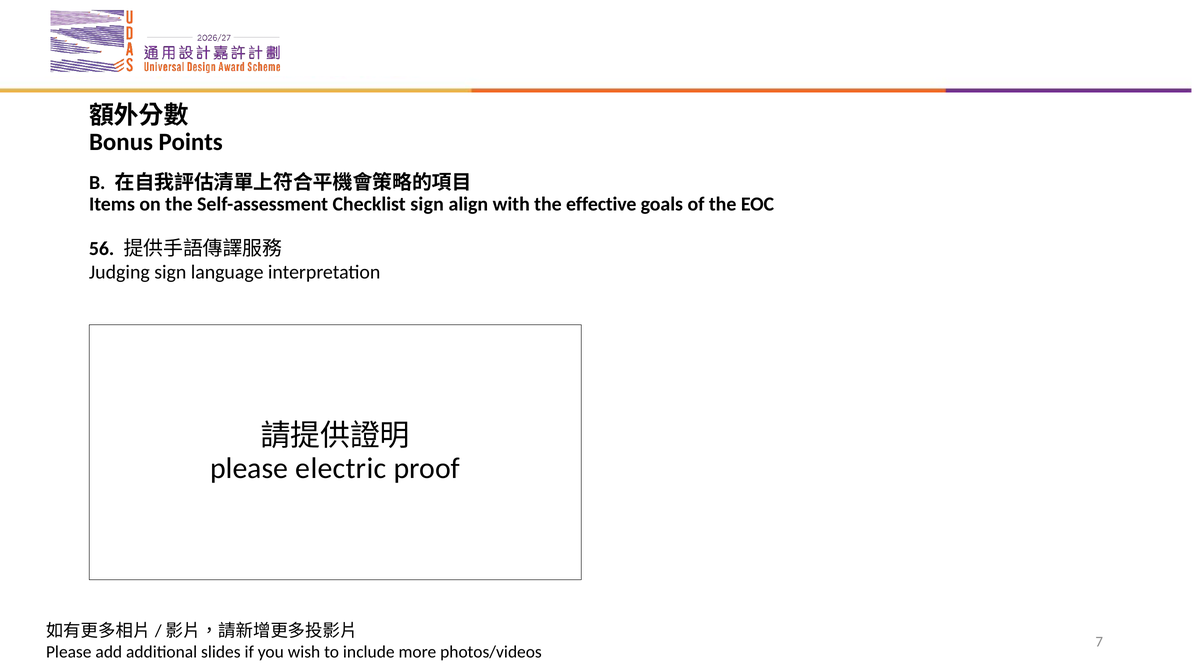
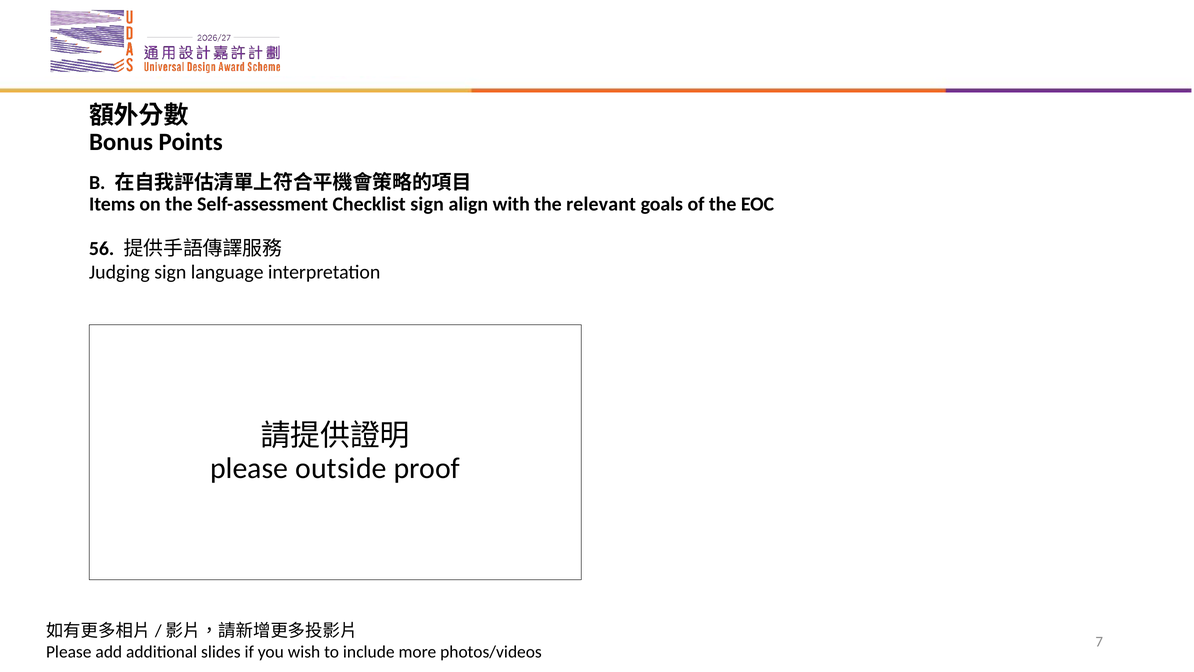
effective: effective -> relevant
electric: electric -> outside
